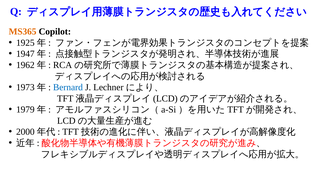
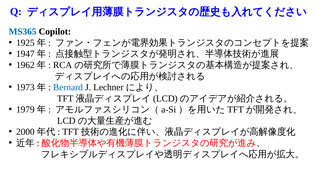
MS365 colour: orange -> blue
